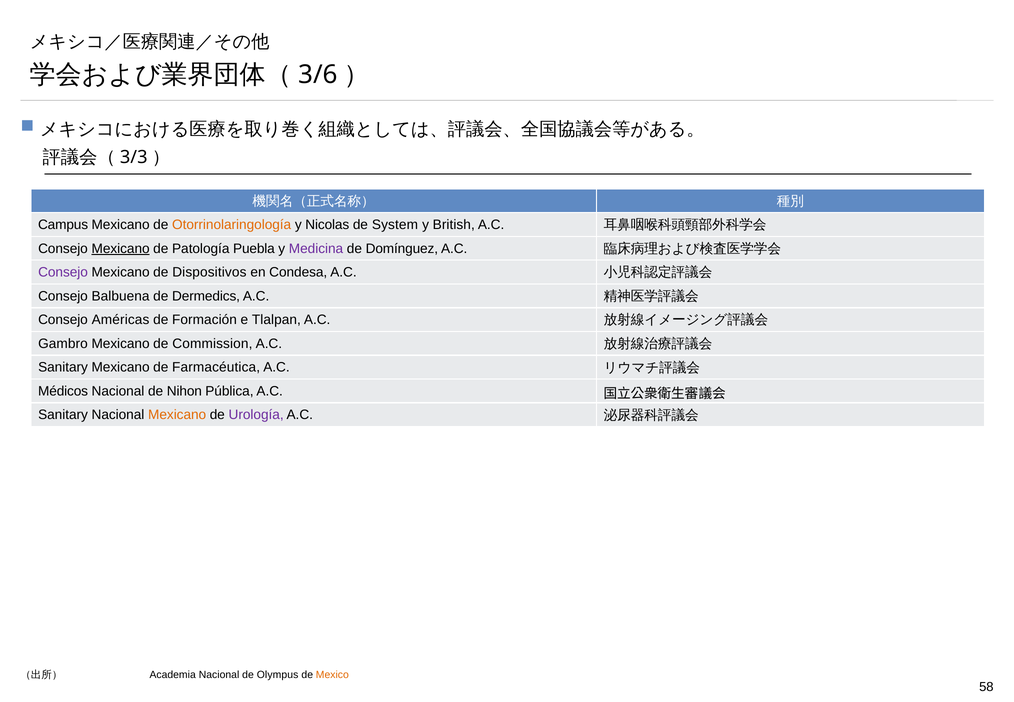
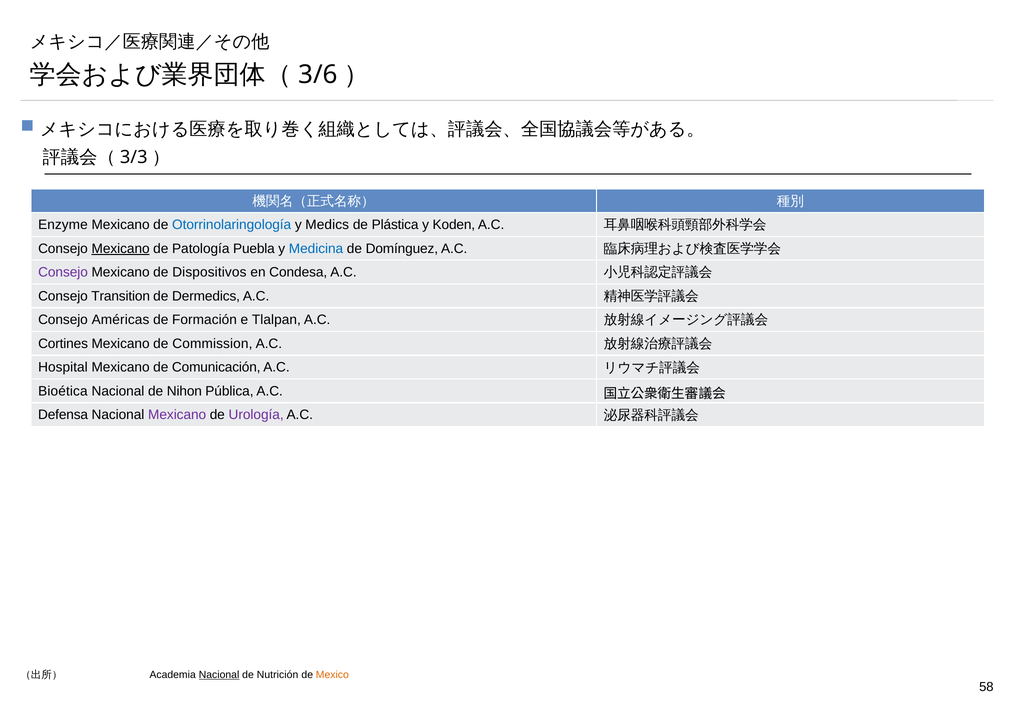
Campus: Campus -> Enzyme
Otorrinolaringología colour: orange -> blue
Nicolas: Nicolas -> Medics
System: System -> Plástica
British: British -> Koden
Medicina colour: purple -> blue
Balbuena: Balbuena -> Transition
Gambro: Gambro -> Cortines
Sanitary at (63, 367): Sanitary -> Hospital
Farmacéutica: Farmacéutica -> Comunicación
Médicos: Médicos -> Bioética
Sanitary at (63, 415): Sanitary -> Defensa
Mexicano at (177, 415) colour: orange -> purple
Nacional at (219, 675) underline: none -> present
Olympus: Olympus -> Nutrición
